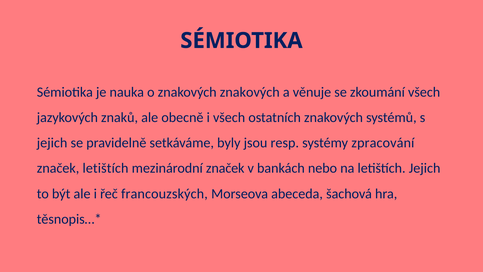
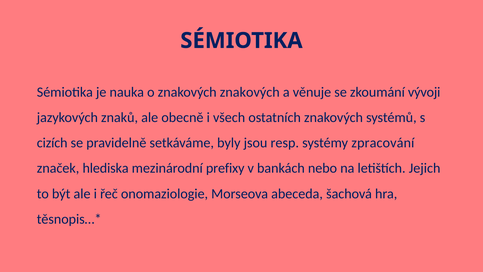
zkoumání všech: všech -> vývoji
jejich at (52, 143): jejich -> cizích
značek letištích: letištích -> hlediska
mezinárodní značek: značek -> prefixy
francouzských: francouzských -> onomaziologie
